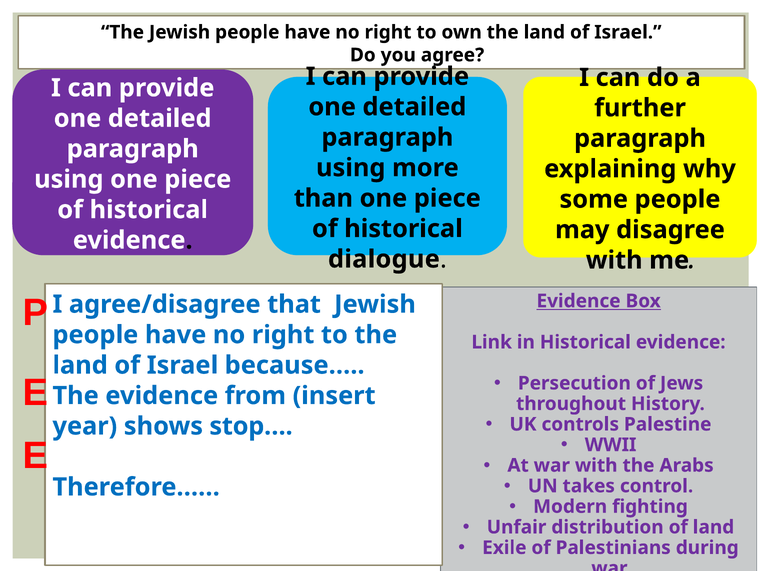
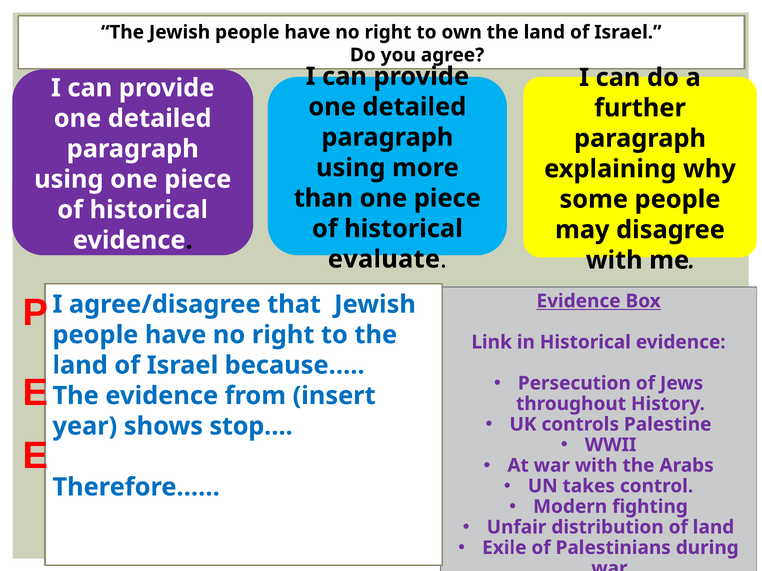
dialogue: dialogue -> evaluate
